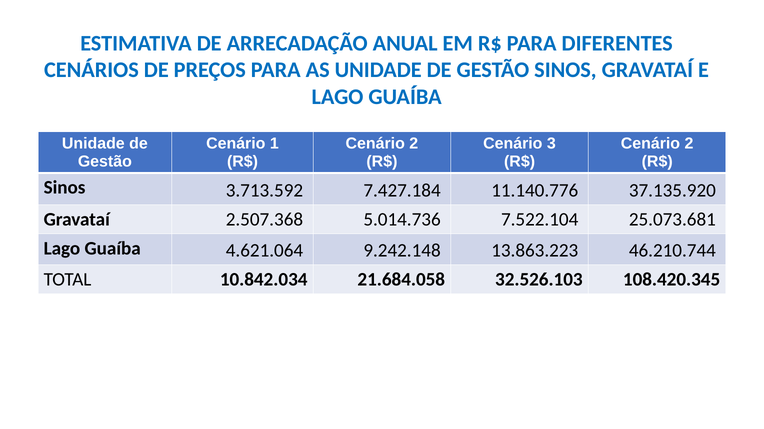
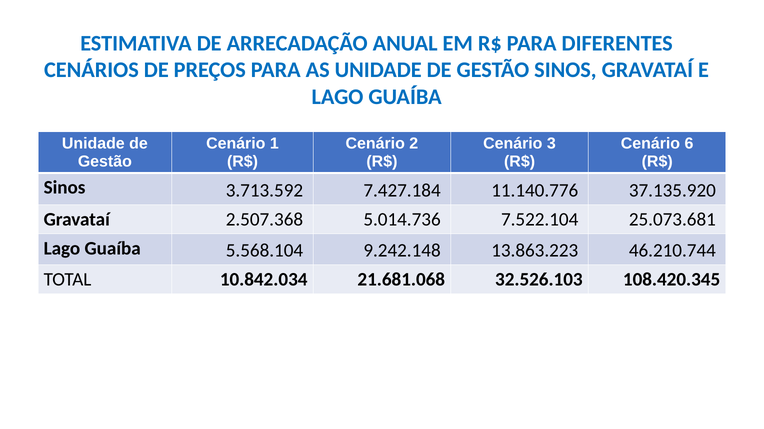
2 at (689, 144): 2 -> 6
4.621.064: 4.621.064 -> 5.568.104
21.684.058: 21.684.058 -> 21.681.068
